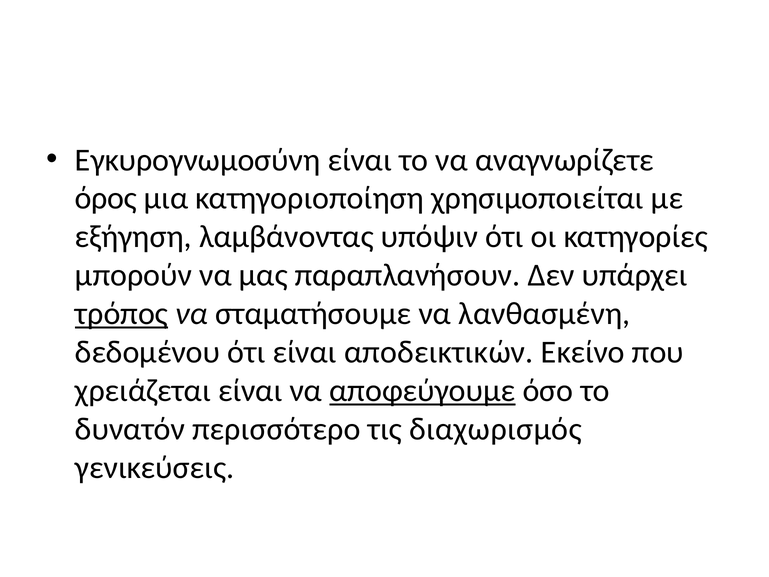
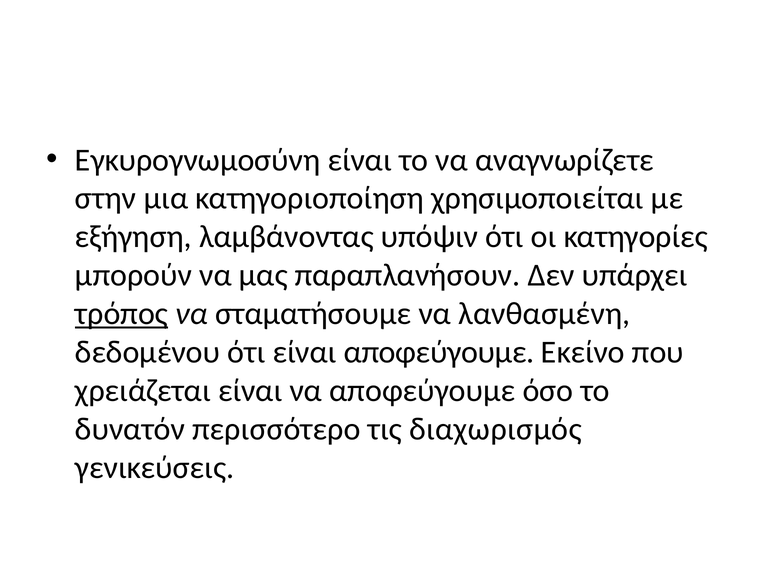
όρος: όρος -> στην
είναι αποδεικτικών: αποδεικτικών -> αποφεύγουμε
αποφεύγουμε at (422, 391) underline: present -> none
